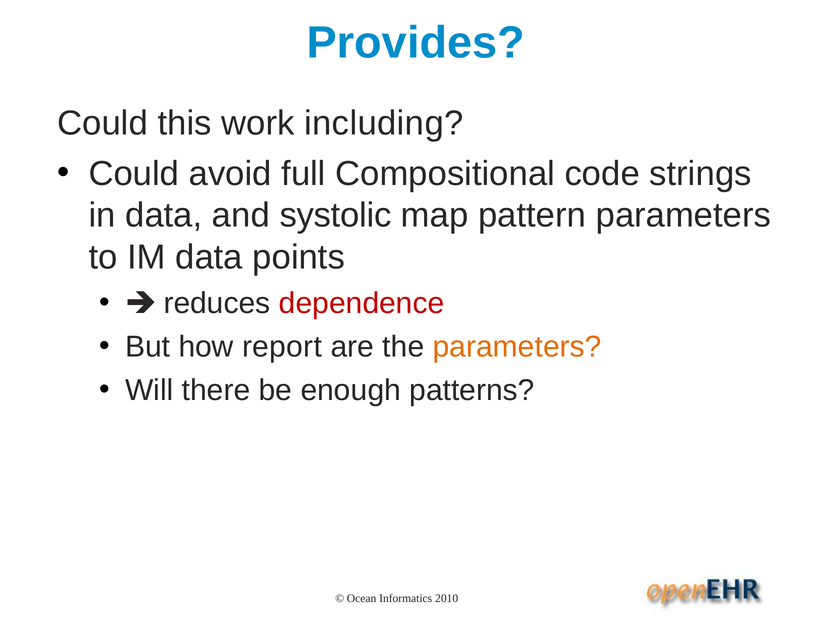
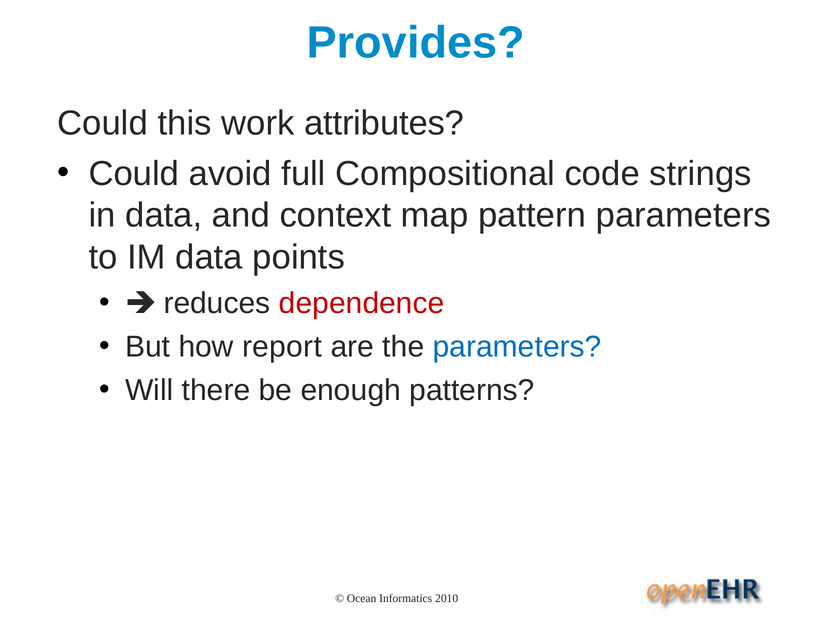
including: including -> attributes
systolic: systolic -> context
parameters at (517, 347) colour: orange -> blue
